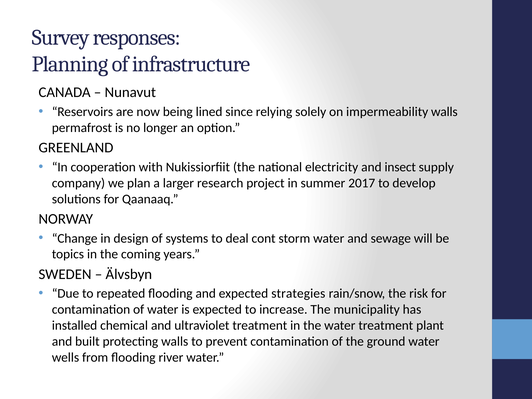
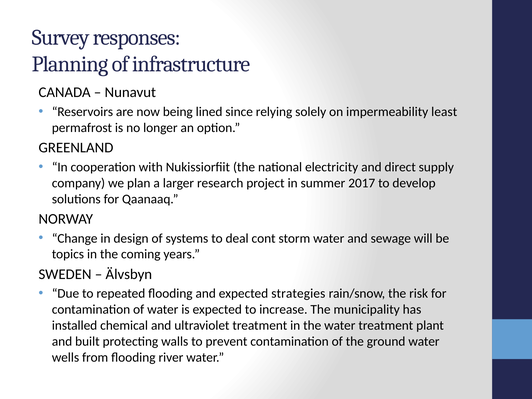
impermeability walls: walls -> least
insect: insect -> direct
